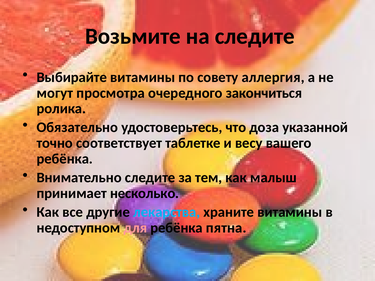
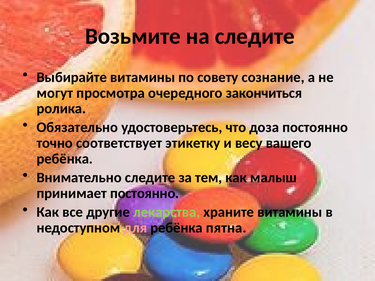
аллергия: аллергия -> сознание
доза указанной: указанной -> постоянно
таблетке: таблетке -> этикетку
принимает несколько: несколько -> постоянно
лекарства colour: light blue -> light green
